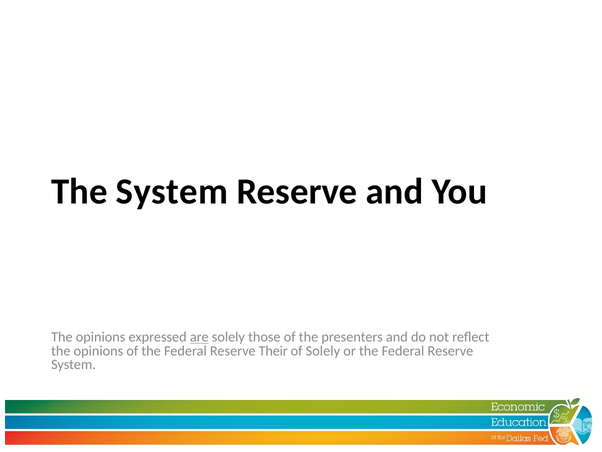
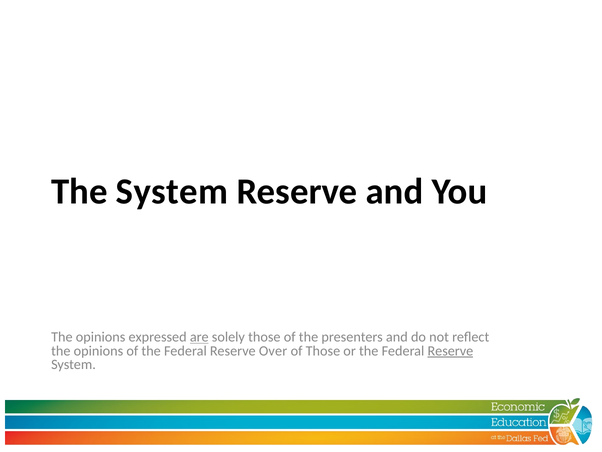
Their: Their -> Over
of Solely: Solely -> Those
Reserve at (450, 350) underline: none -> present
